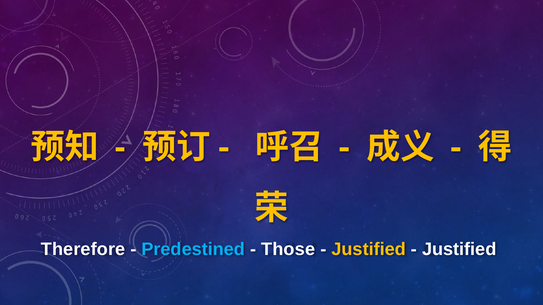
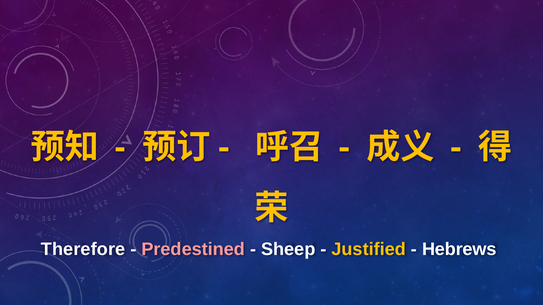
Predestined colour: light blue -> pink
Those: Those -> Sheep
Justified at (459, 250): Justified -> Hebrews
